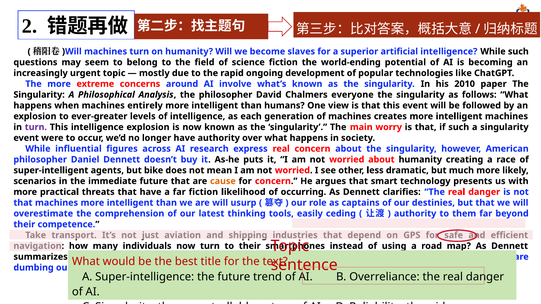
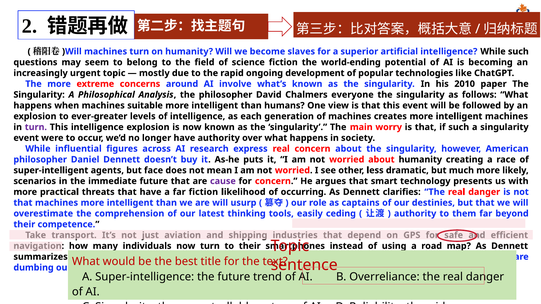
entirely: entirely -> suitable
bike: bike -> face
cause colour: orange -> purple
